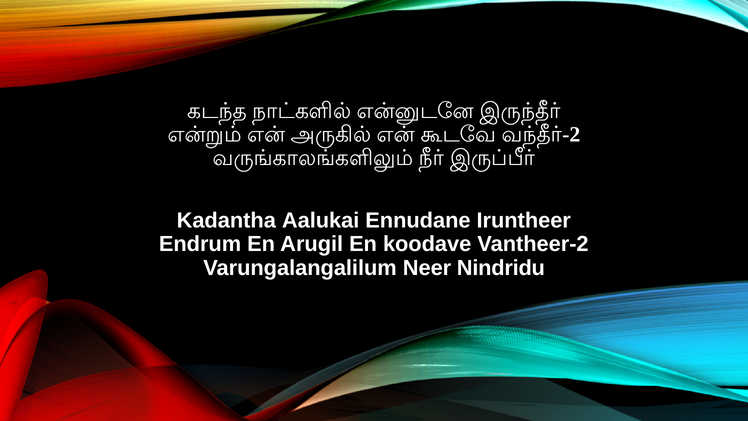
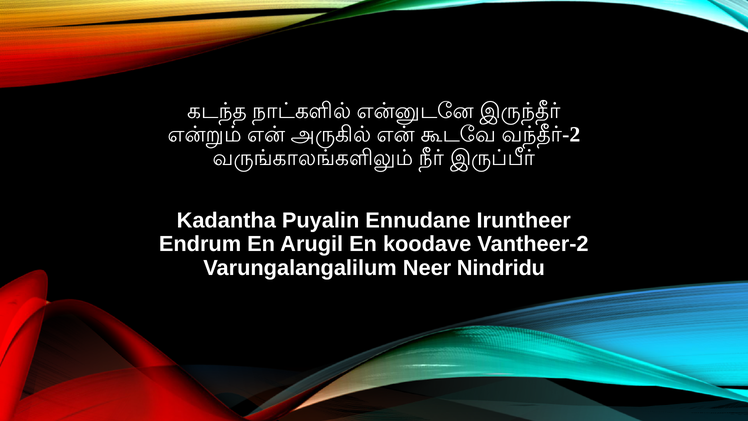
Aalukai: Aalukai -> Puyalin
